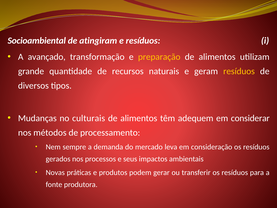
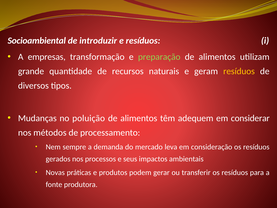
atingiram: atingiram -> introduzir
avançado: avançado -> empresas
preparação colour: yellow -> light green
culturais: culturais -> poluição
